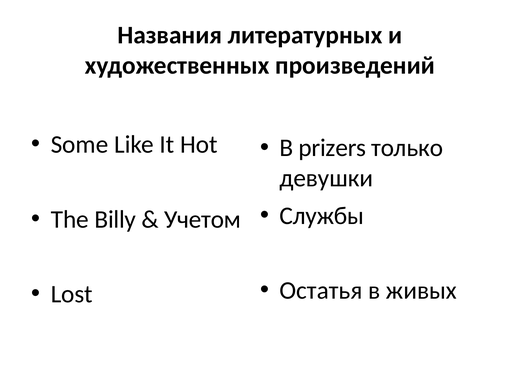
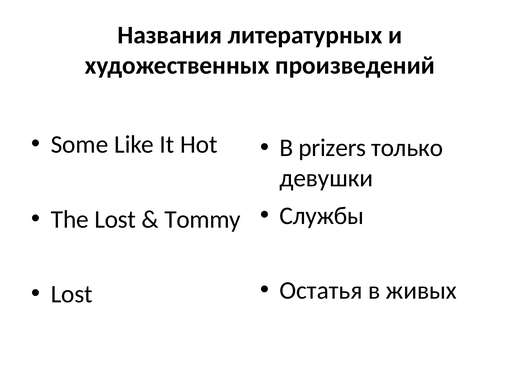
The Billy: Billy -> Lost
Учетом: Учетом -> Tommy
